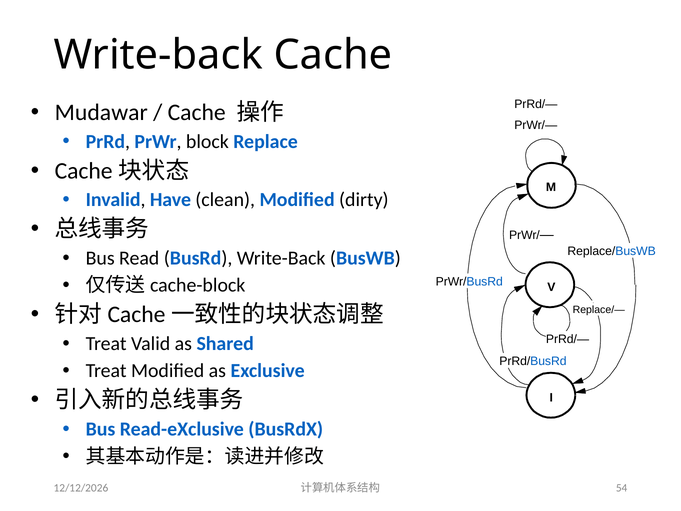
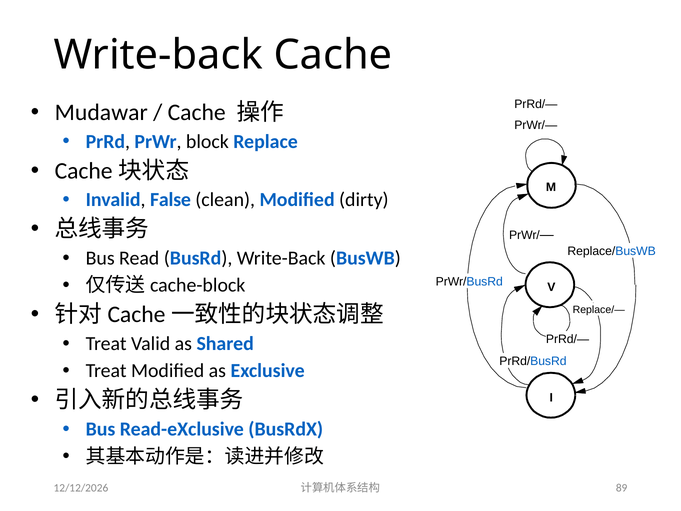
Have: Have -> False
54: 54 -> 89
